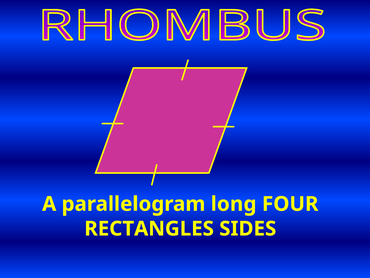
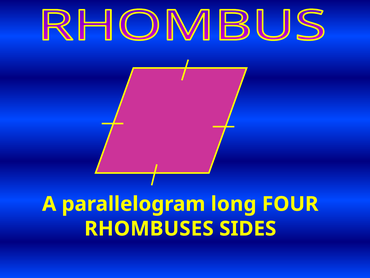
RECTANGLES: RECTANGLES -> RHOMBUSES
